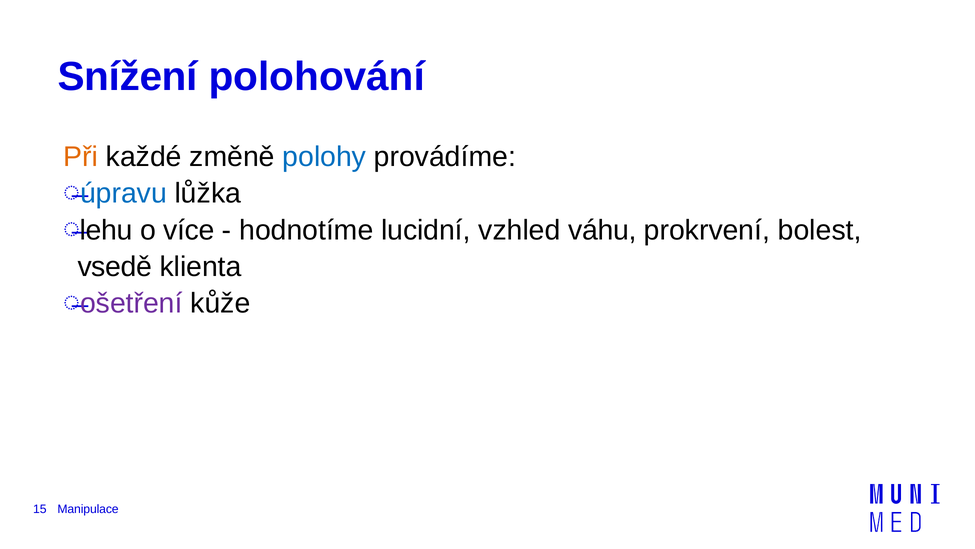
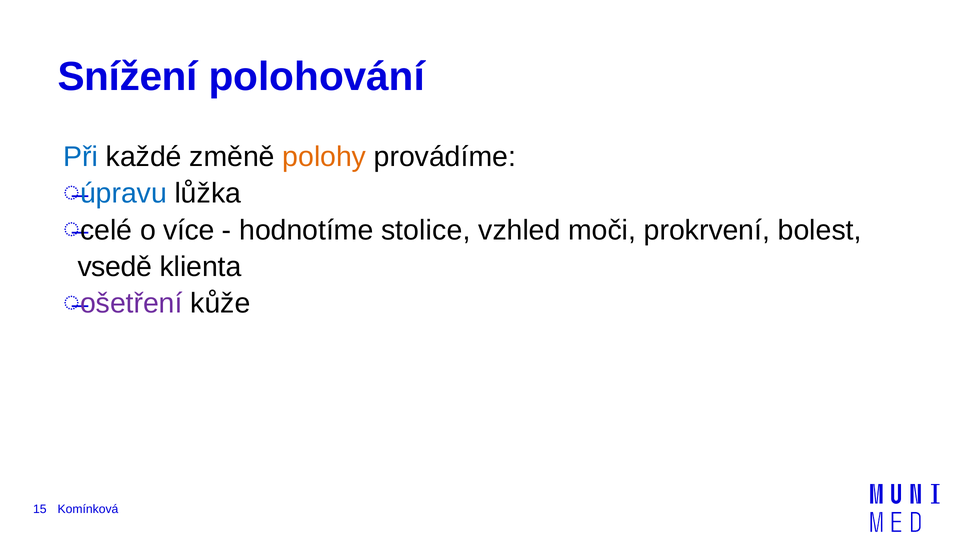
Při colour: orange -> blue
polohy colour: blue -> orange
lehu: lehu -> celé
lucidní: lucidní -> stolice
váhu: váhu -> moči
Manipulace: Manipulace -> Komínková
